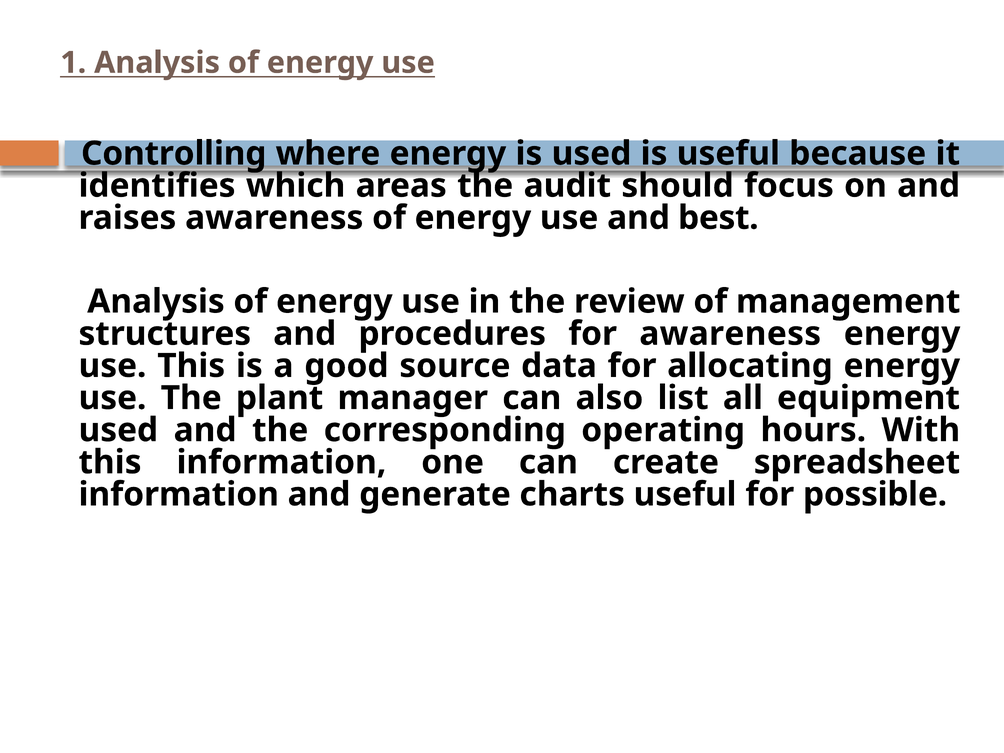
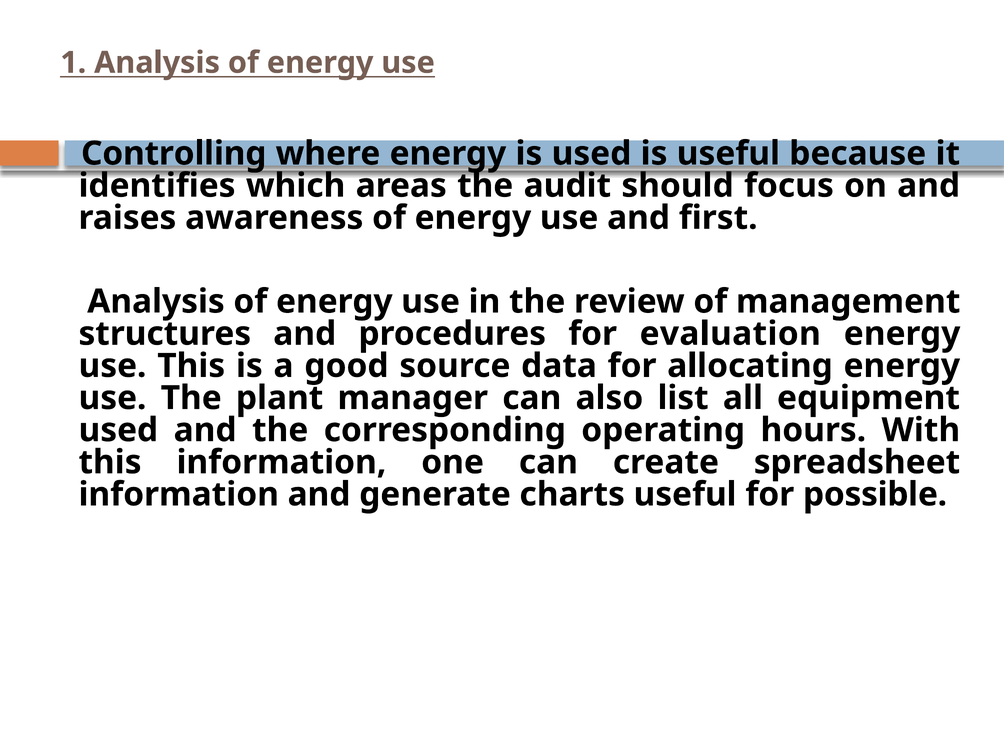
best: best -> first
for awareness: awareness -> evaluation
